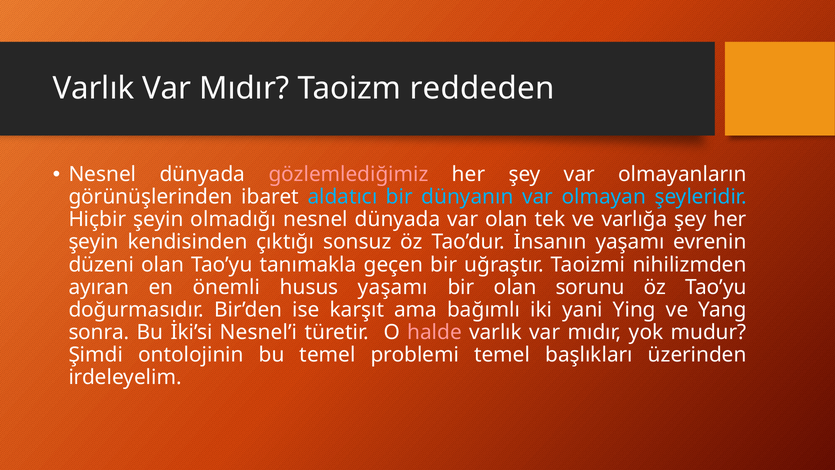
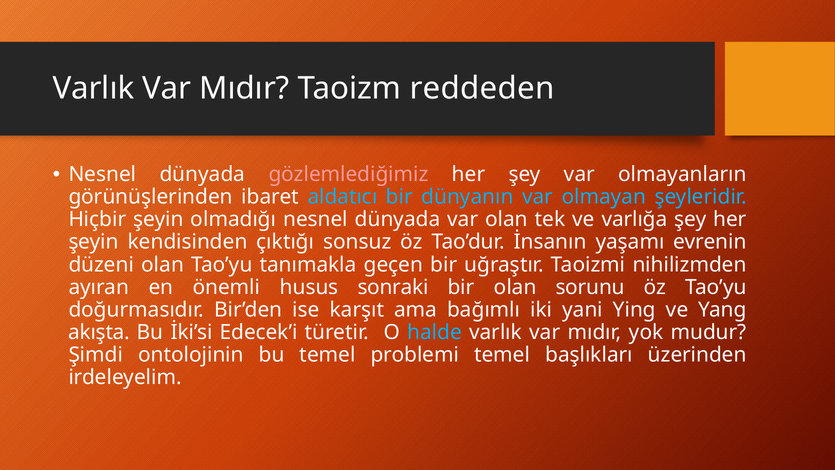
husus yaşamı: yaşamı -> sonraki
sonra: sonra -> akışta
Nesnel’i: Nesnel’i -> Edecek’i
halde colour: pink -> light blue
